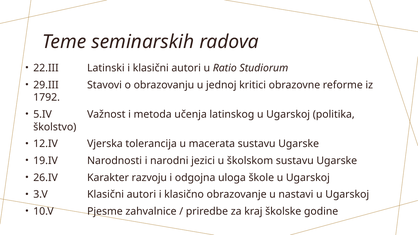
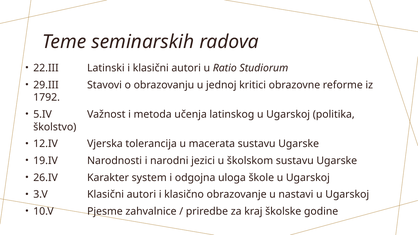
razvoju: razvoju -> system
